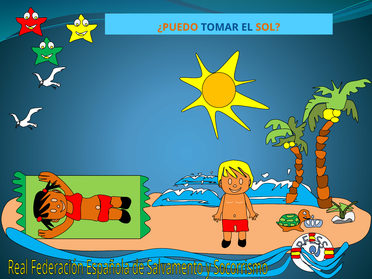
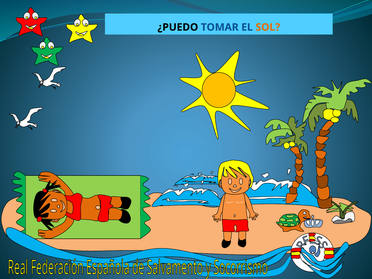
¿PUEDO colour: orange -> black
